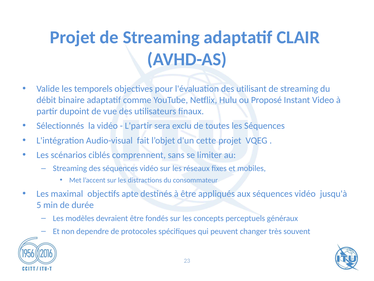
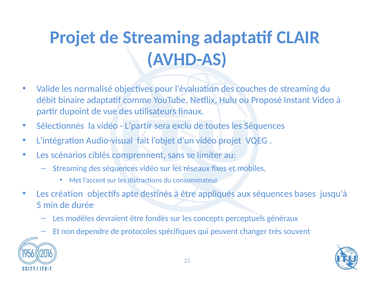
temporels: temporels -> normalisé
utilisant: utilisant -> couches
d'un cette: cette -> vidéo
maximal: maximal -> création
aux séquences vidéo: vidéo -> bases
